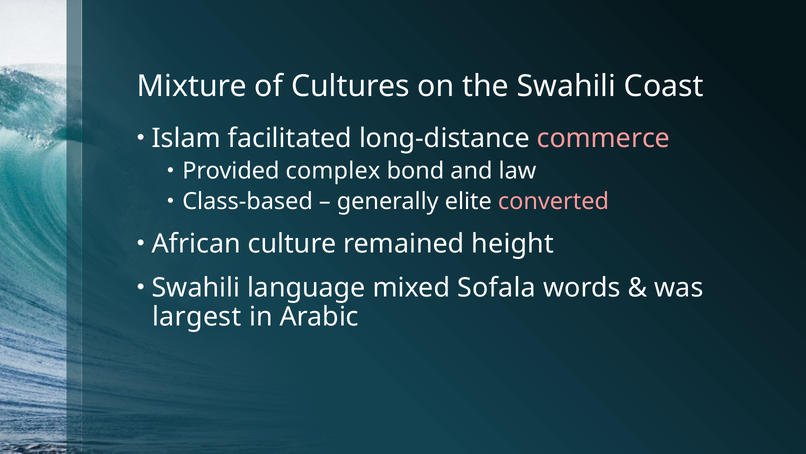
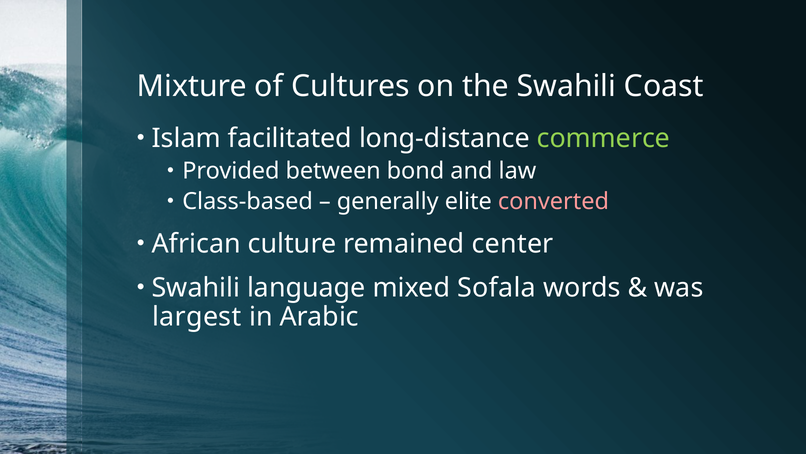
commerce colour: pink -> light green
complex: complex -> between
height: height -> center
